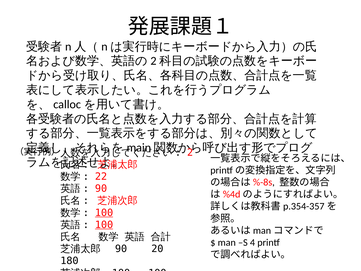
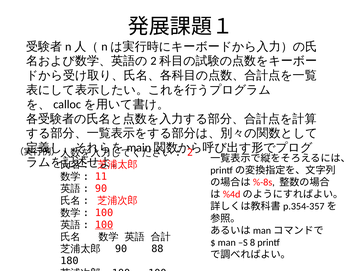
22: 22 -> 11
100 at (104, 213) underline: present -> none
4: 4 -> 8
20: 20 -> 88
